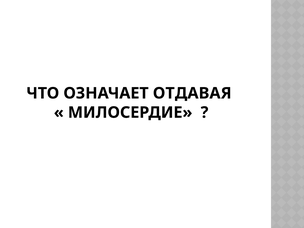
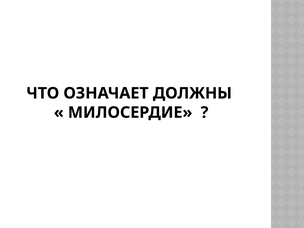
ОТДАВАЯ: ОТДАВАЯ -> ДОЛЖНЫ
